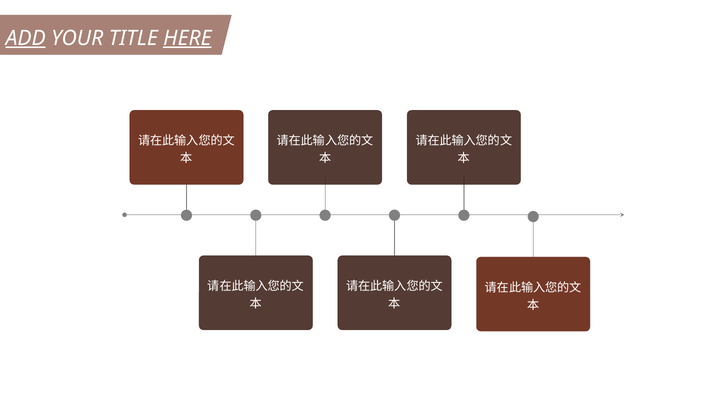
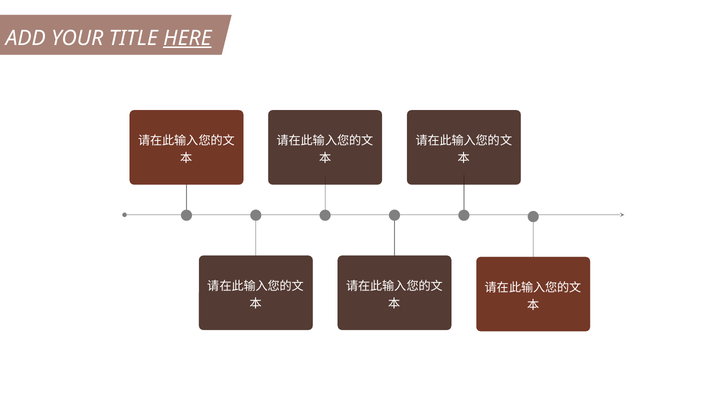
ADD underline: present -> none
